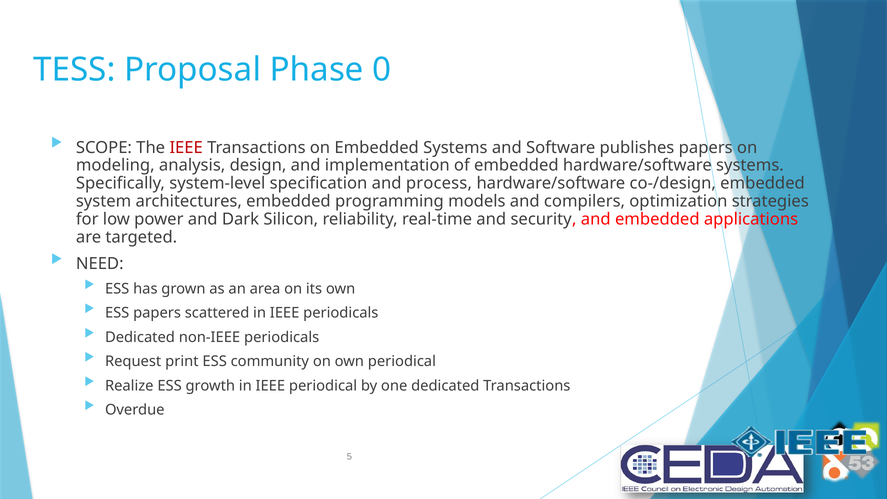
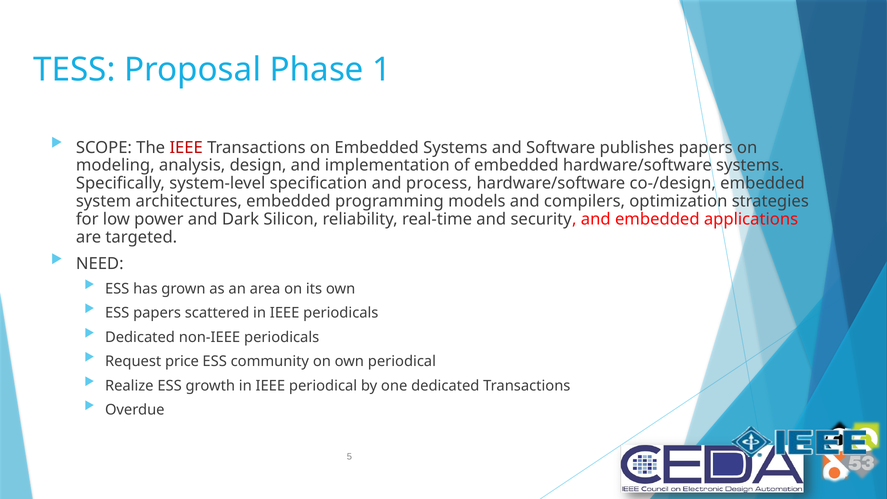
0: 0 -> 1
print: print -> price
